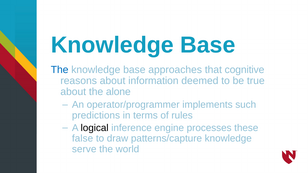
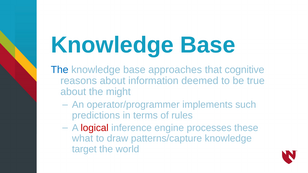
alone: alone -> might
logical colour: black -> red
false: false -> what
serve: serve -> target
